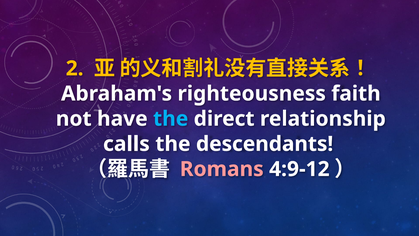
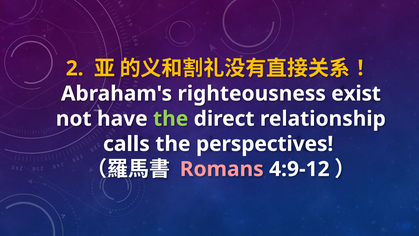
faith: faith -> exist
the at (171, 119) colour: light blue -> light green
descendants: descendants -> perspectives
